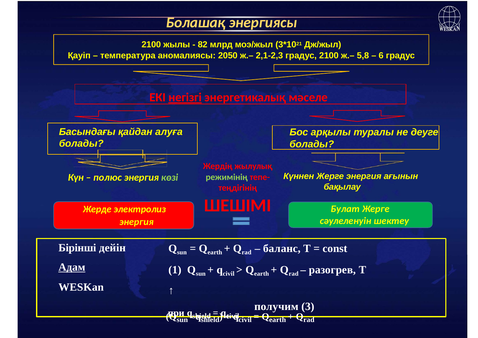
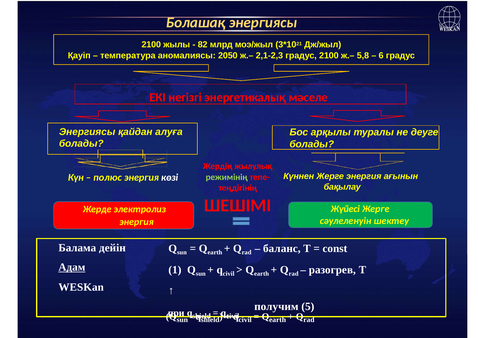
негізгі underline: present -> none
Басындағы at (87, 132): Басындағы -> Энергиясы
көзі colour: light green -> white
Булат: Булат -> Жүйесі
Бірінші: Бірінші -> Балама
3: 3 -> 5
